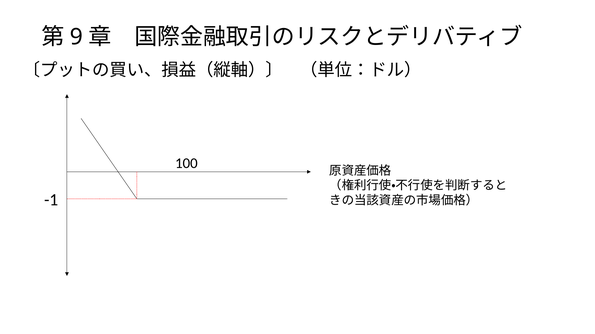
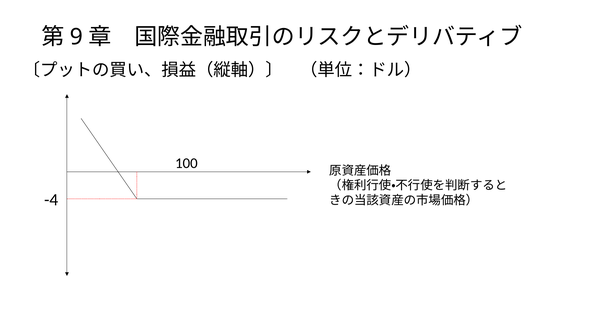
-1: -1 -> -4
